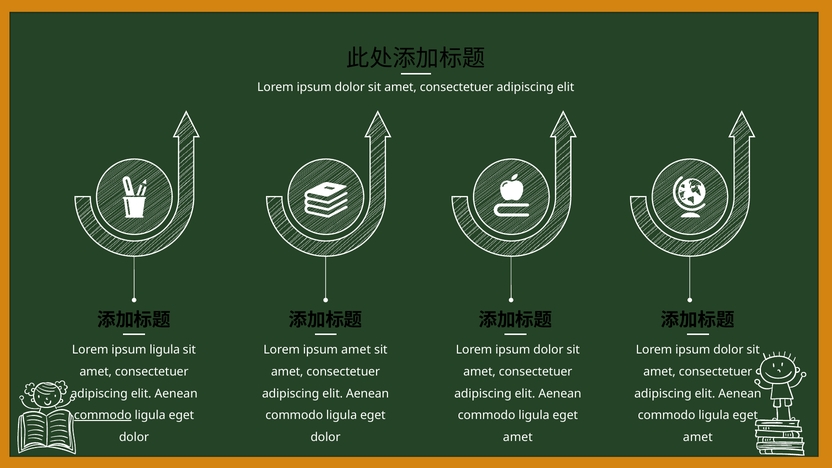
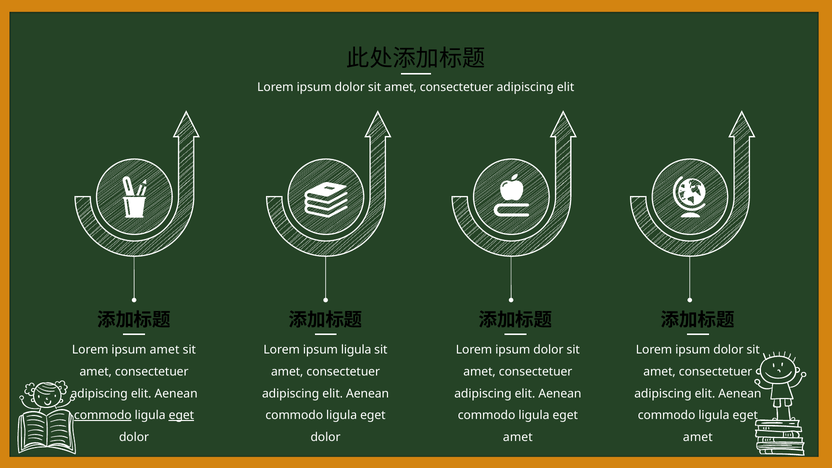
ipsum ligula: ligula -> amet
ipsum amet: amet -> ligula
eget at (181, 415) underline: none -> present
